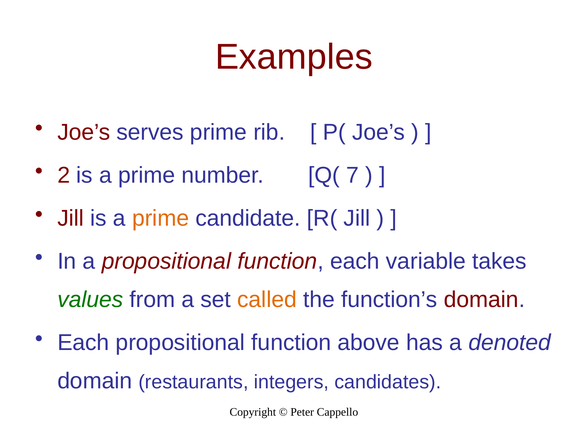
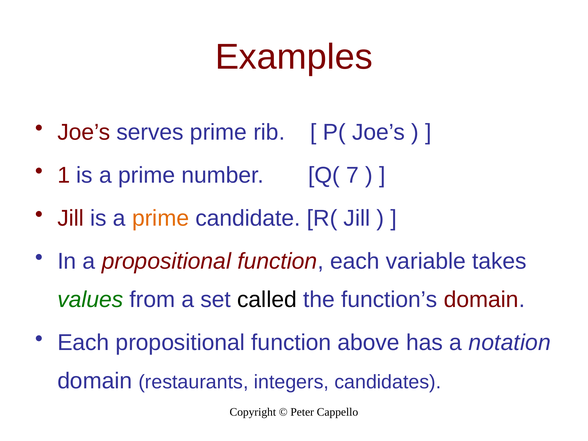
2: 2 -> 1
called colour: orange -> black
denoted: denoted -> notation
